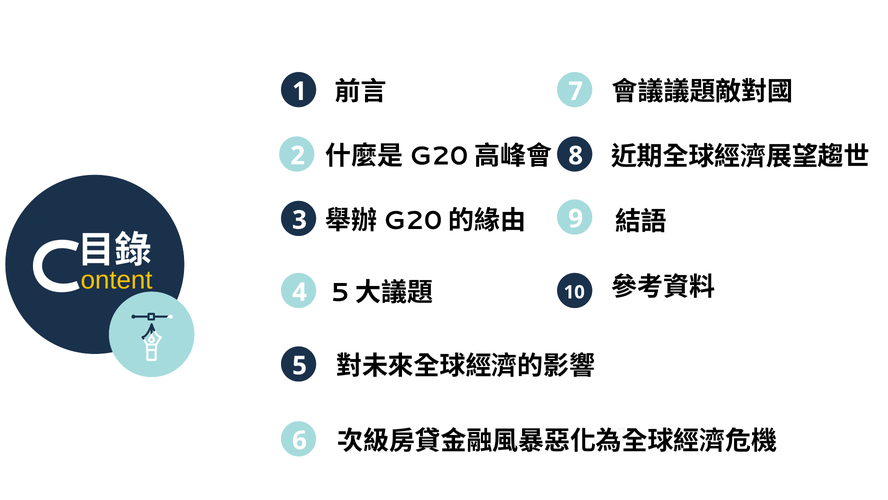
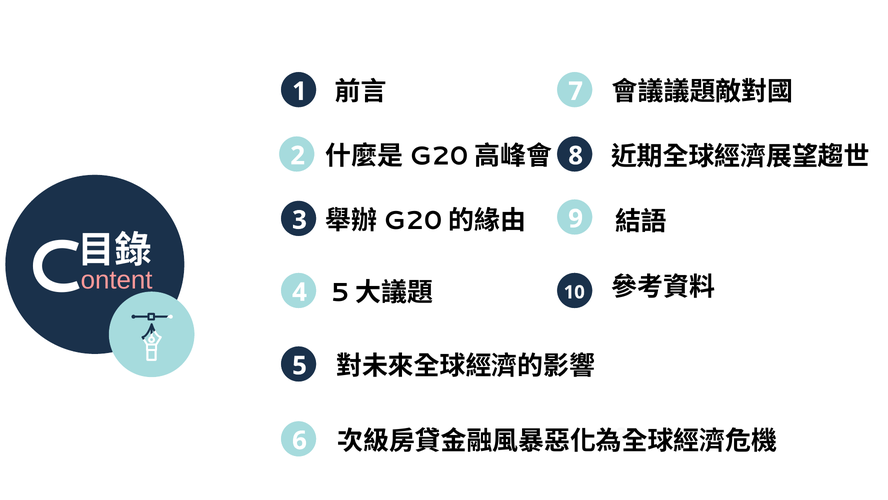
ontent colour: yellow -> pink
